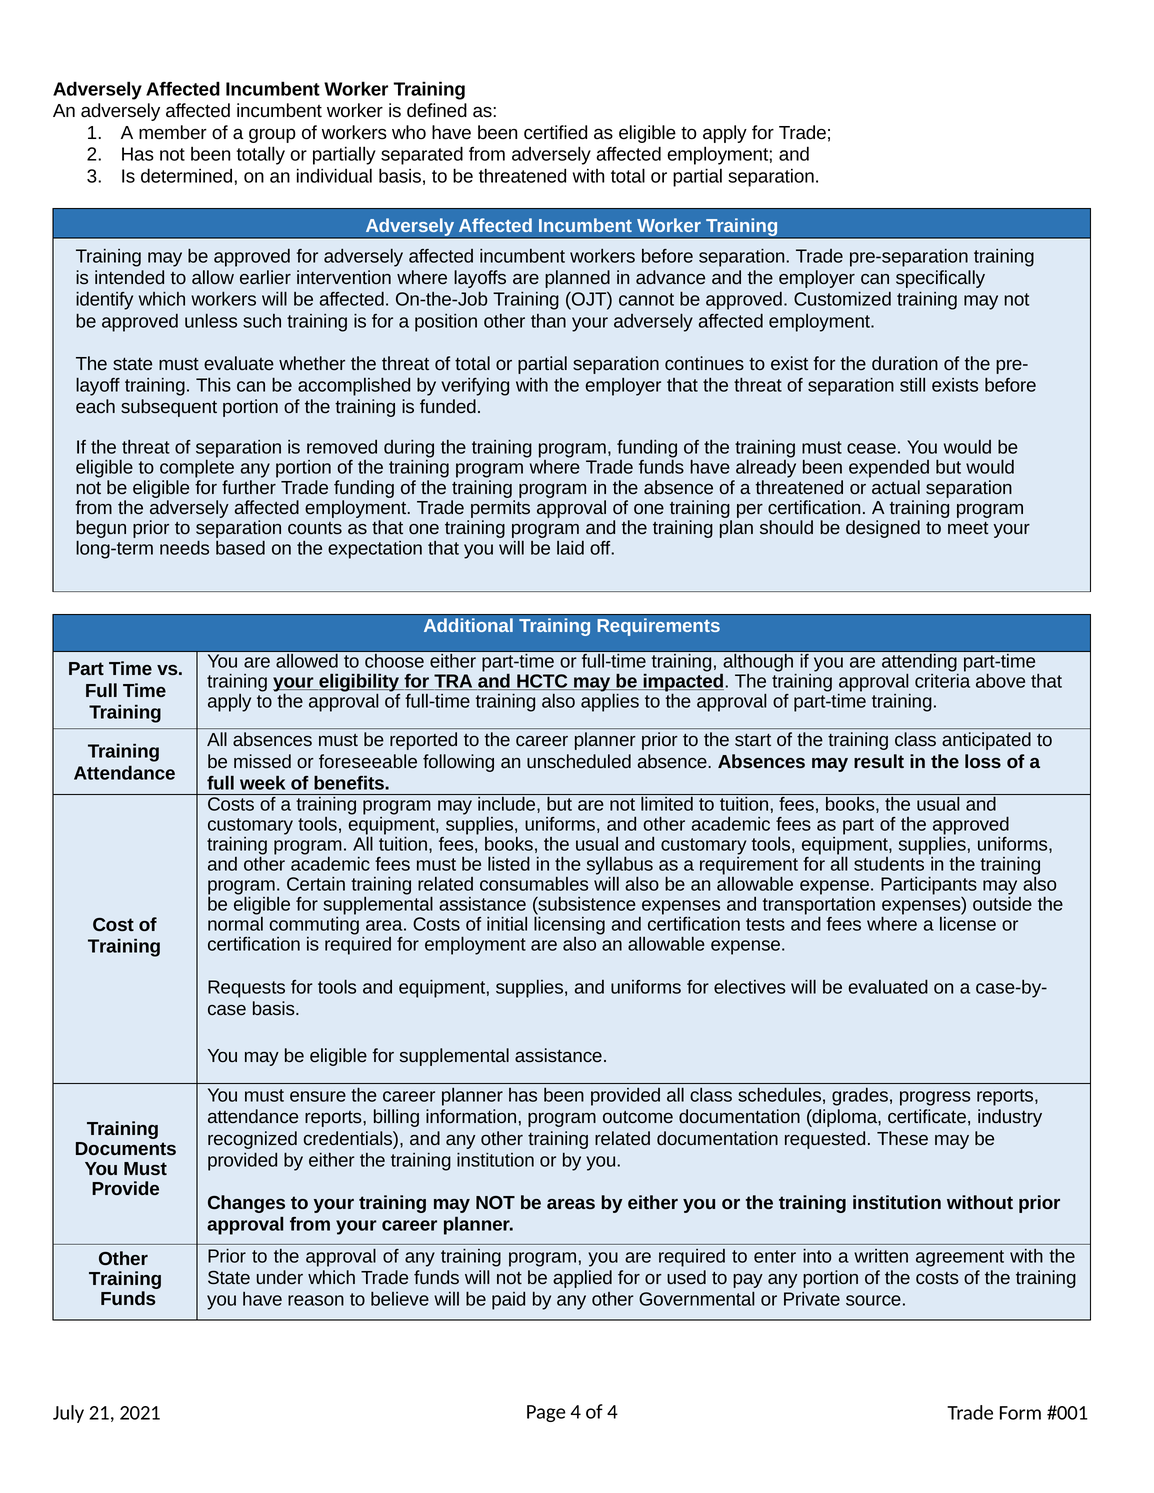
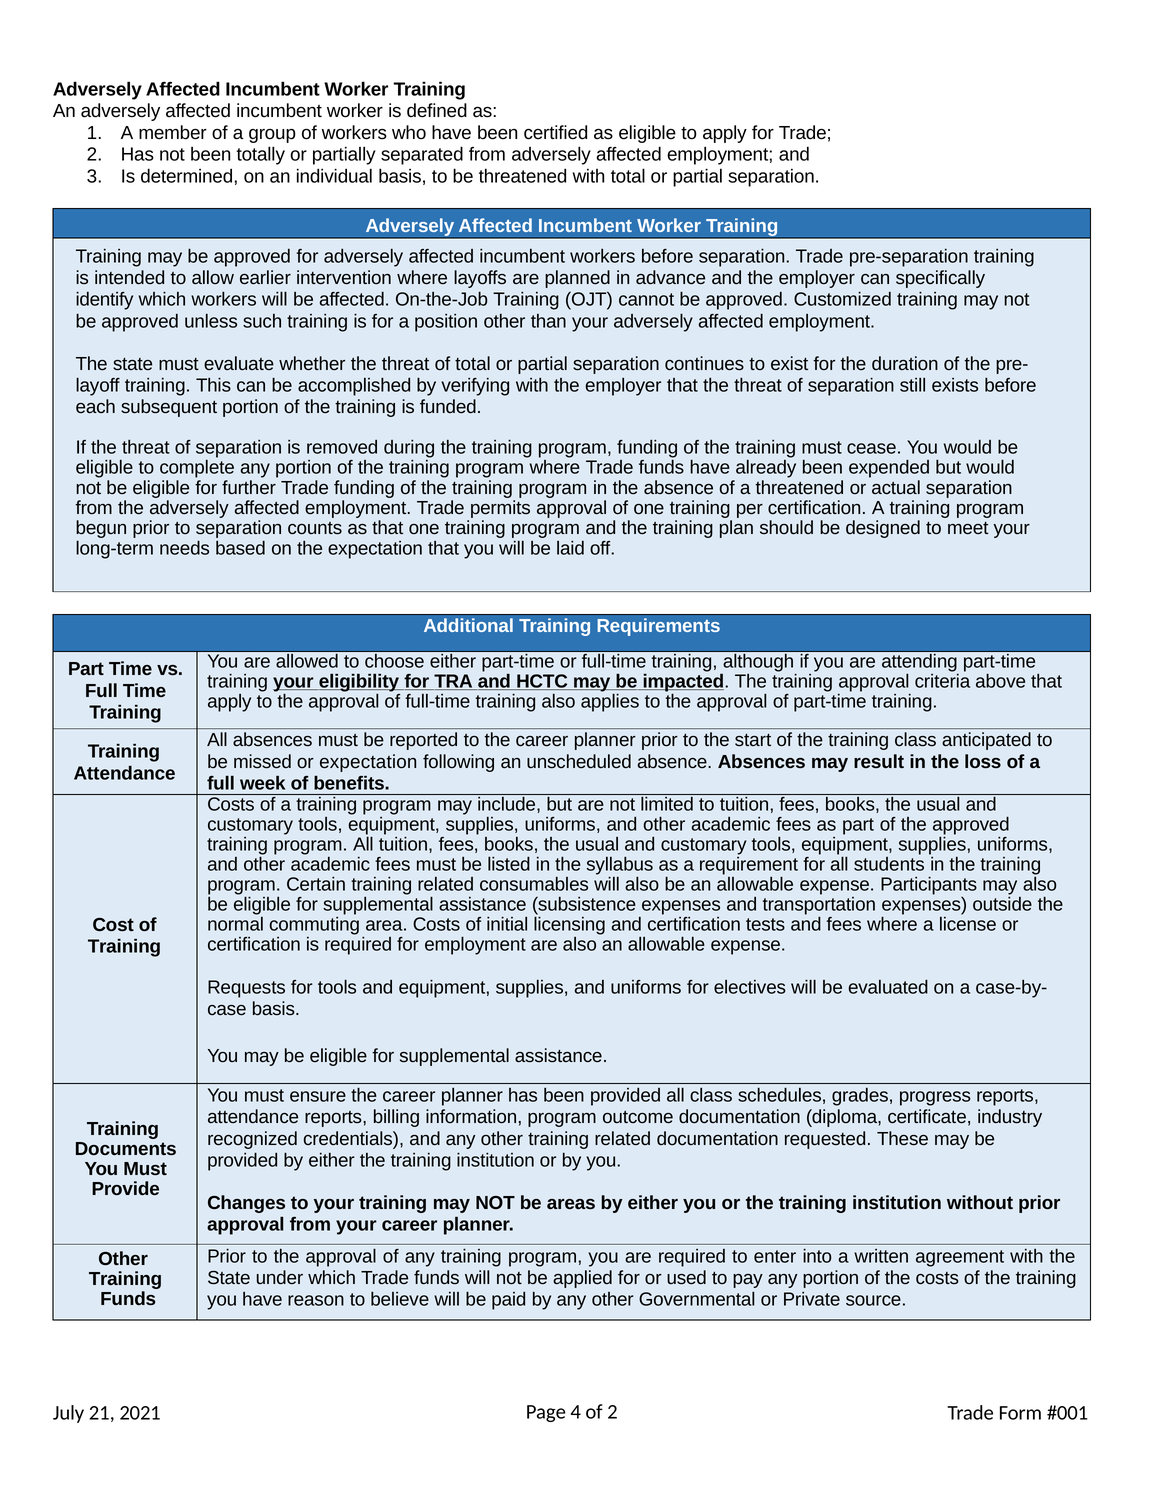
or foreseeable: foreseeable -> expectation
of 4: 4 -> 2
